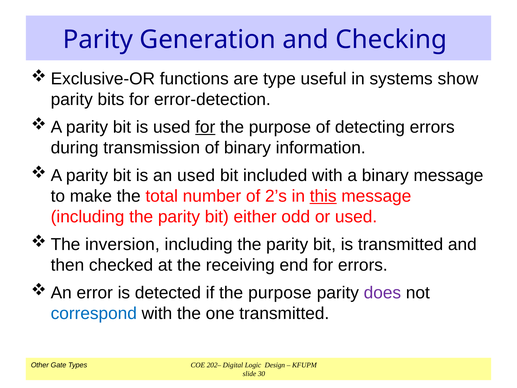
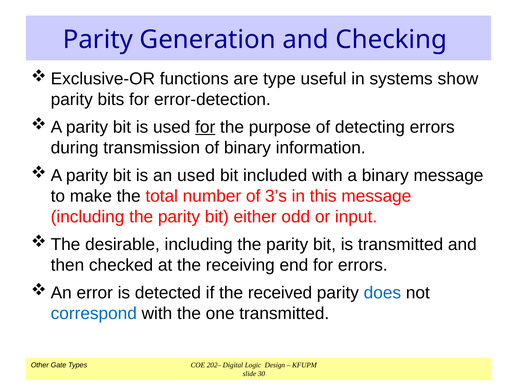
2’s: 2’s -> 3’s
this underline: present -> none
or used: used -> input
inversion: inversion -> desirable
if the purpose: purpose -> received
does colour: purple -> blue
